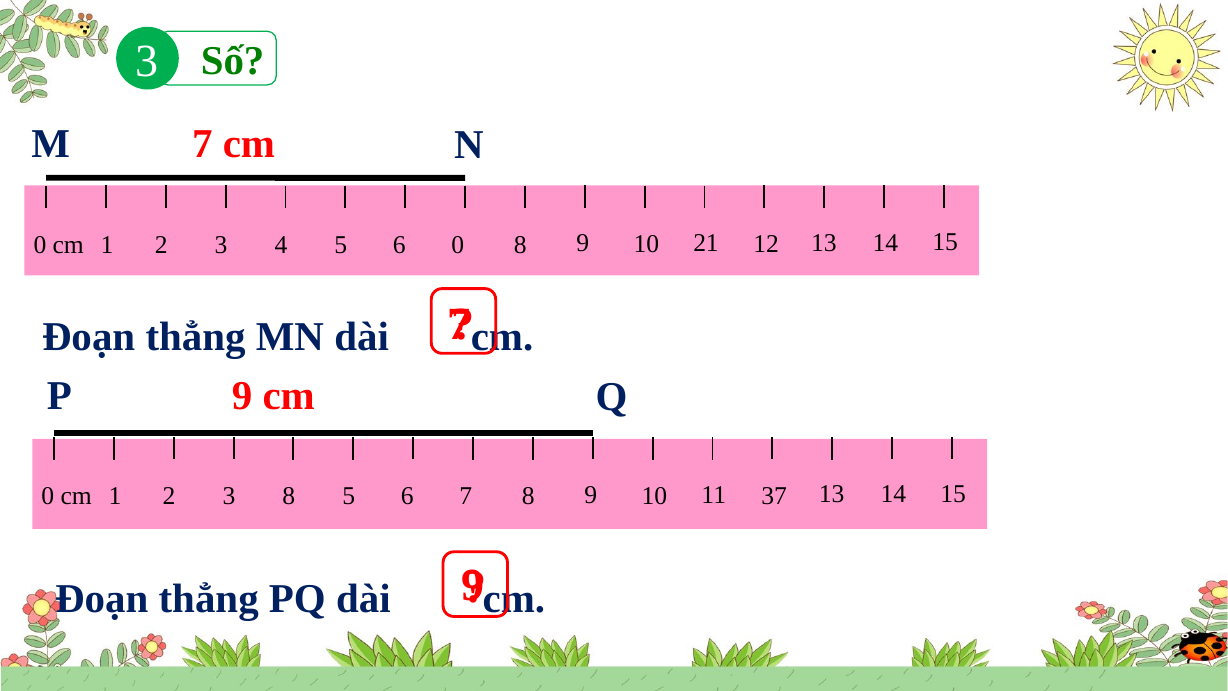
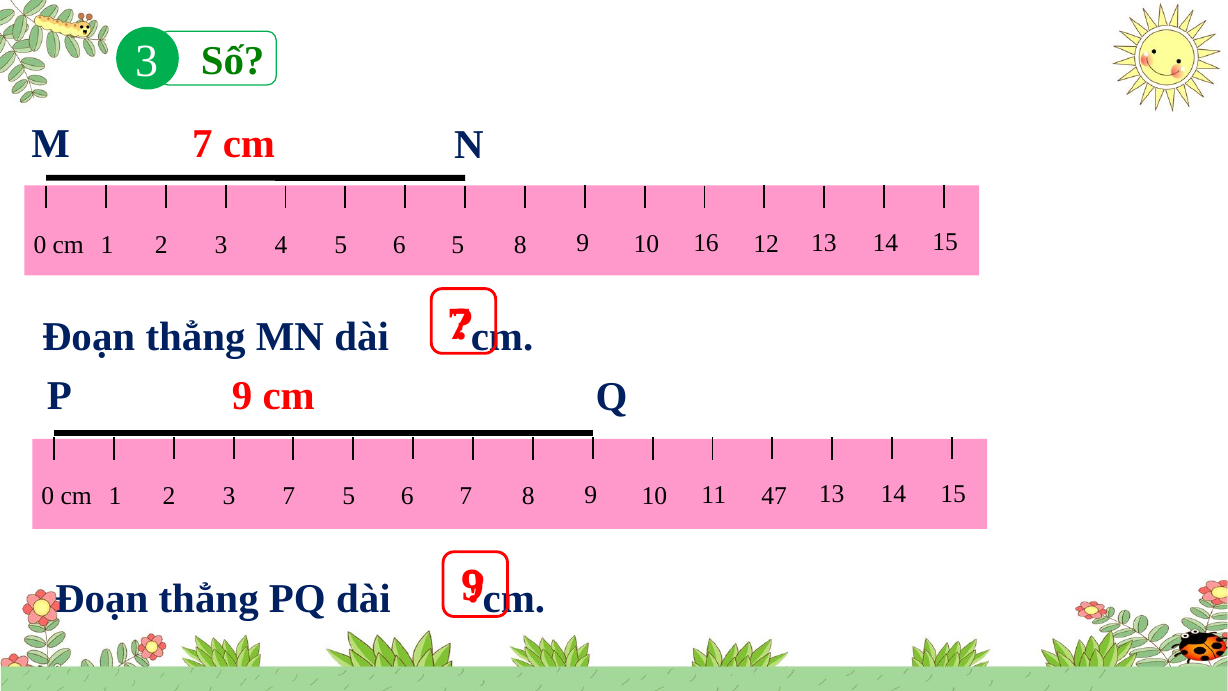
21: 21 -> 16
6 0: 0 -> 5
37: 37 -> 47
3 8: 8 -> 7
